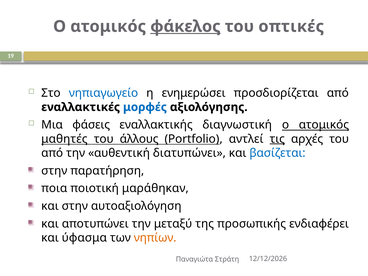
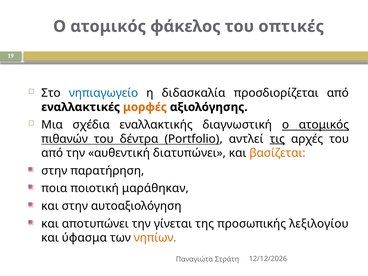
φάκελος underline: present -> none
ενημερώσει: ενημερώσει -> διδασκαλία
μορφές colour: blue -> orange
φάσεις: φάσεις -> σχέδια
μαθητές: μαθητές -> πιθανών
άλλους: άλλους -> δέντρα
βασίζεται colour: blue -> orange
μεταξύ: μεταξύ -> γίνεται
ενδιαφέρει: ενδιαφέρει -> λεξιλογίου
